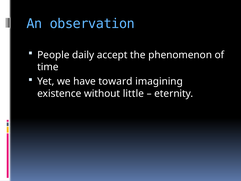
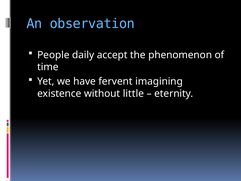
toward: toward -> fervent
